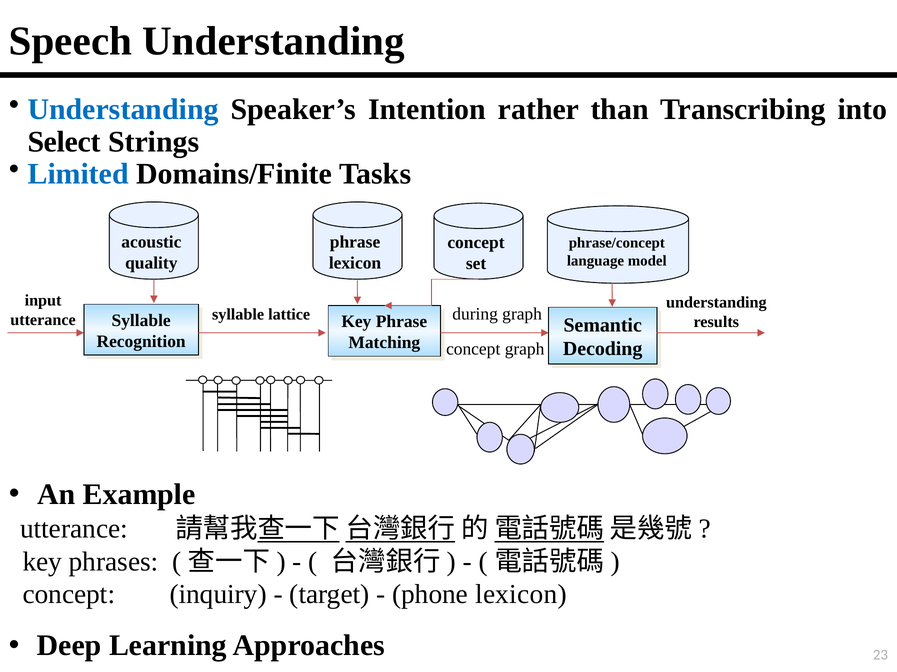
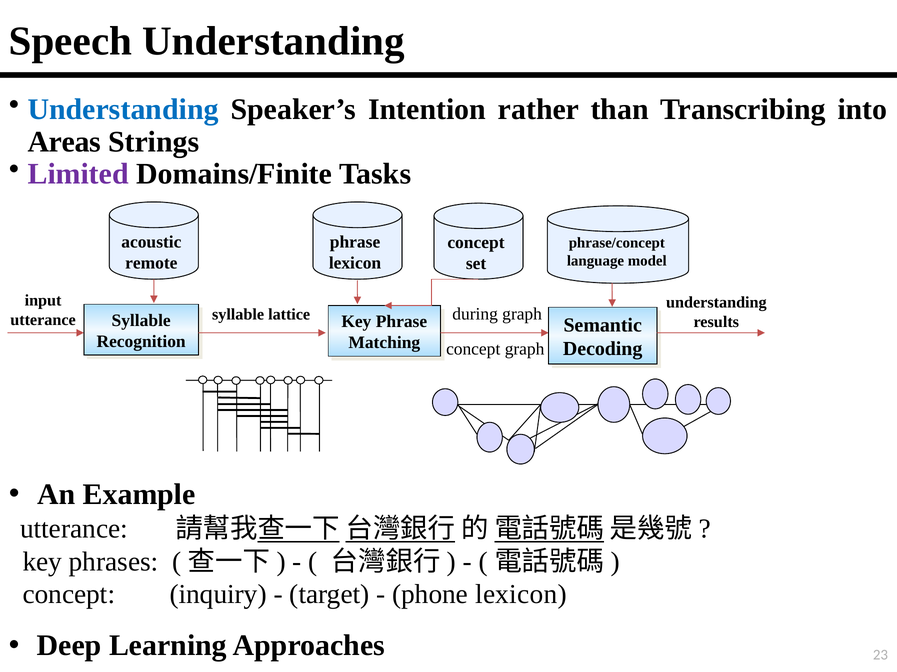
Select: Select -> Areas
Limited colour: blue -> purple
quality: quality -> remote
